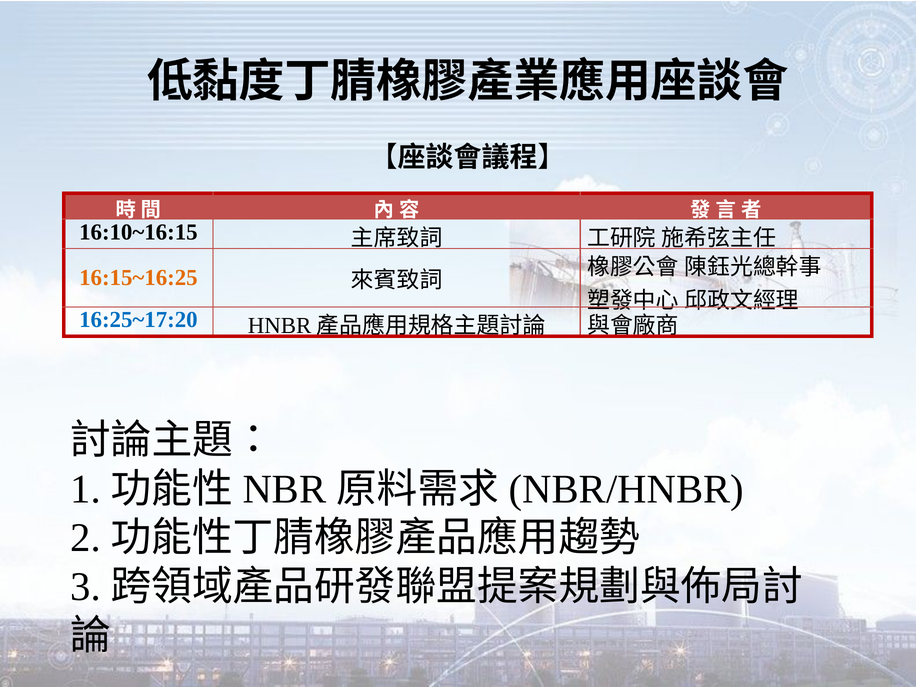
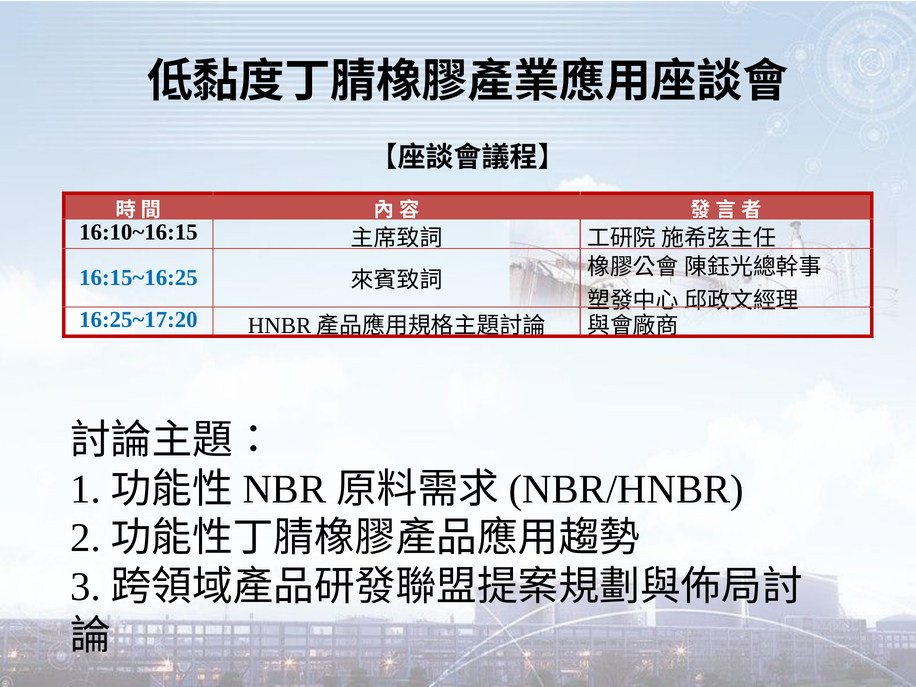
16:15~16:25 colour: orange -> blue
